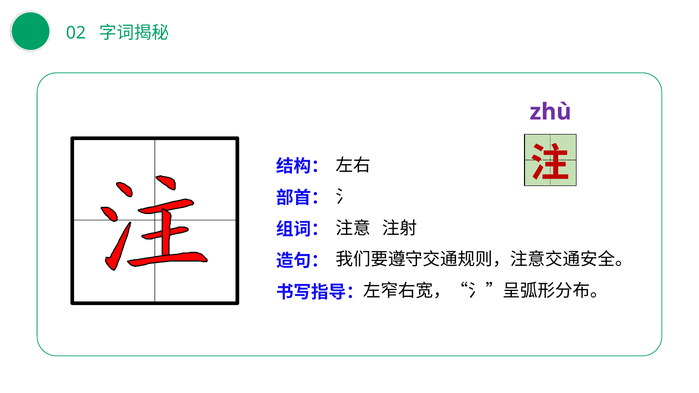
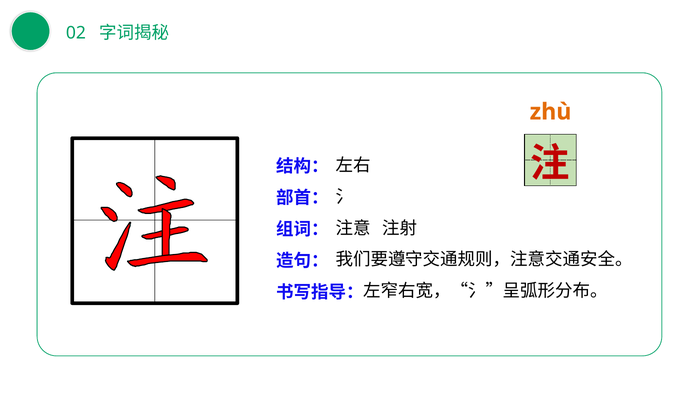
zhù colour: purple -> orange
